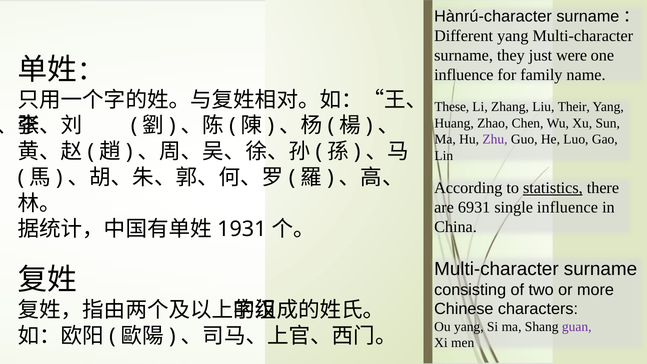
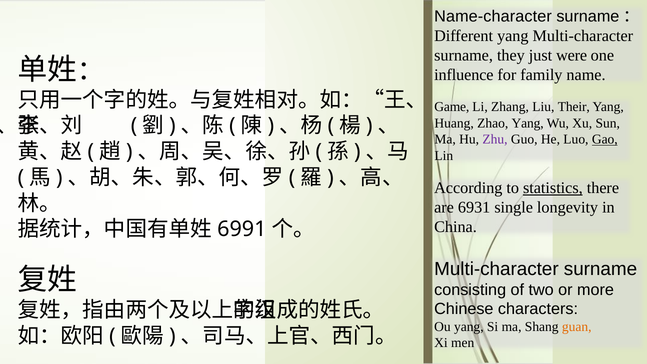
Hànrú-character: Hànrú-character -> Name-character
These: These -> Game
Zhao Chen: Chen -> Yang
Gao underline: none -> present
single influence: influence -> longevity
1931: 1931 -> 6991
guan colour: purple -> orange
